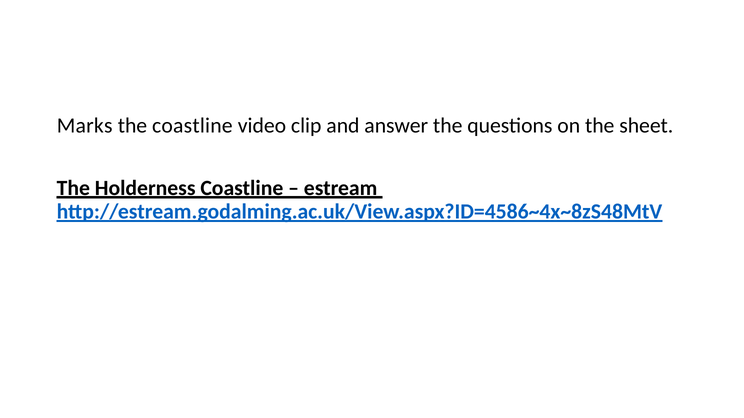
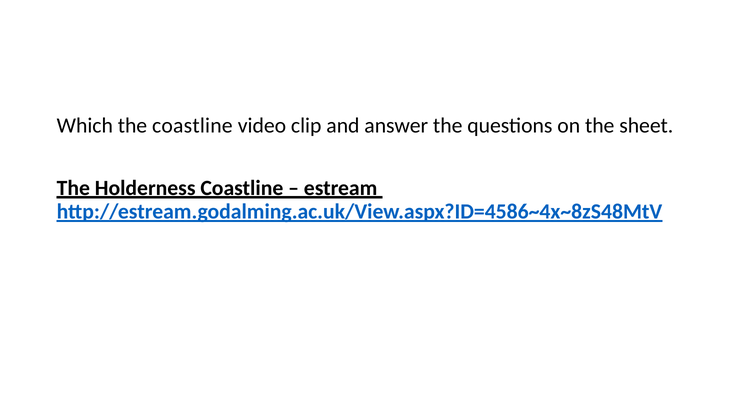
Marks: Marks -> Which
